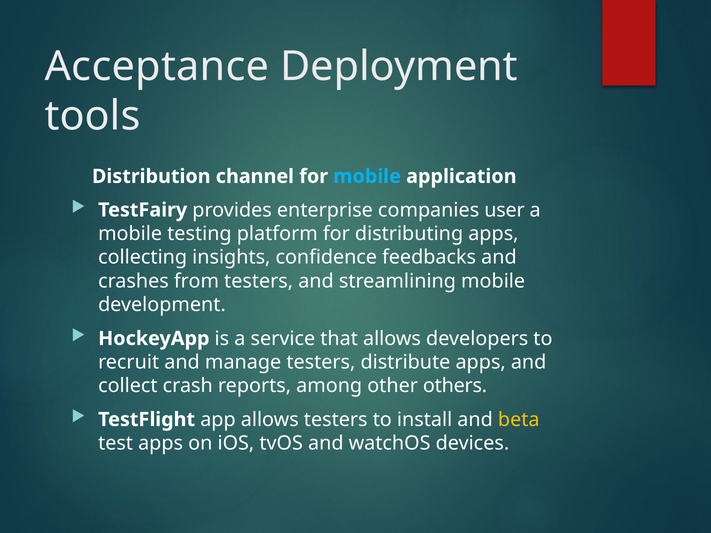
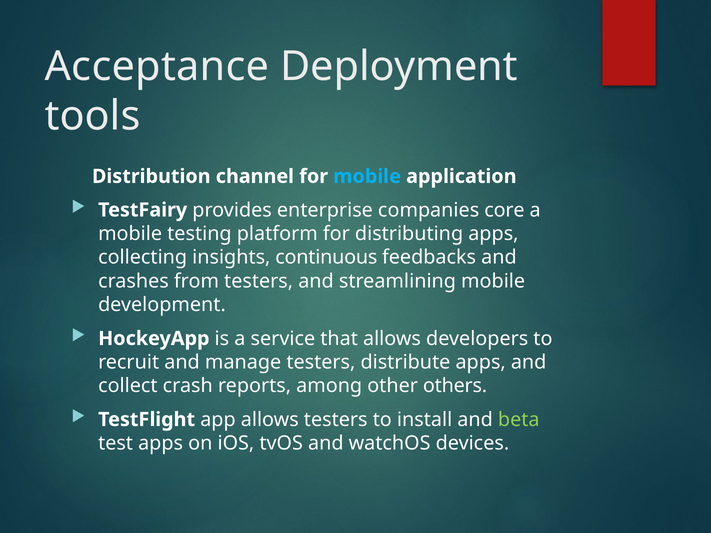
user: user -> core
confidence: confidence -> continuous
beta colour: yellow -> light green
